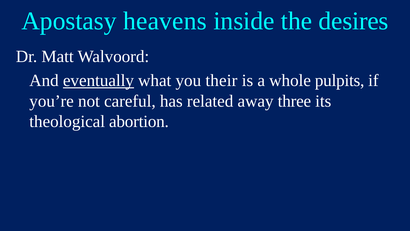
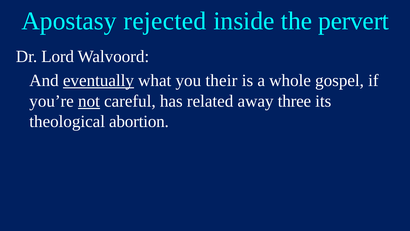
heavens: heavens -> rejected
desires: desires -> pervert
Matt: Matt -> Lord
pulpits: pulpits -> gospel
not underline: none -> present
